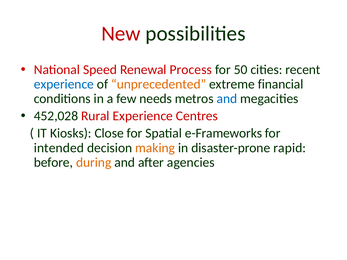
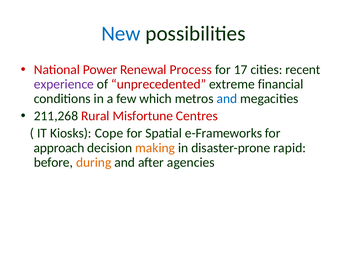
New colour: red -> blue
Speed: Speed -> Power
50: 50 -> 17
experience at (64, 84) colour: blue -> purple
unprecedented colour: orange -> red
needs: needs -> which
452,028: 452,028 -> 211,268
Rural Experience: Experience -> Misfortune
Close: Close -> Cope
intended: intended -> approach
